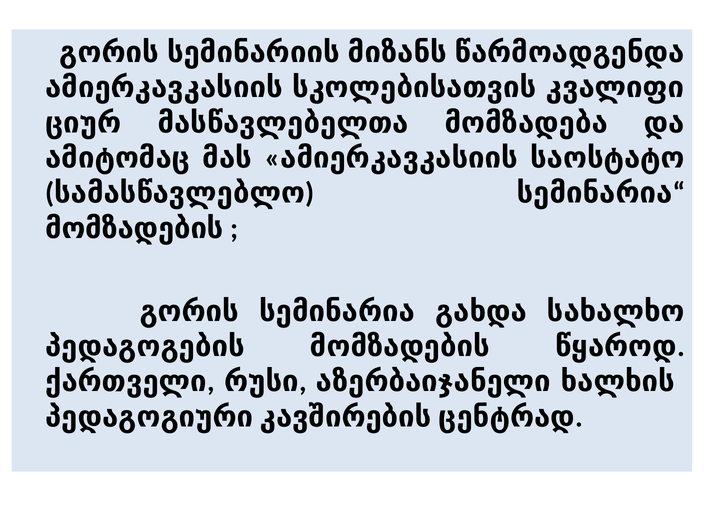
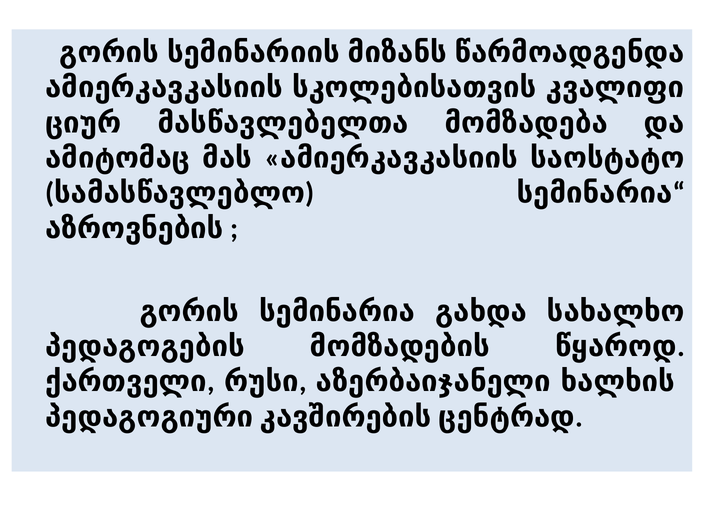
მომზადების at (134, 228): მომზადების -> აზროვნების
